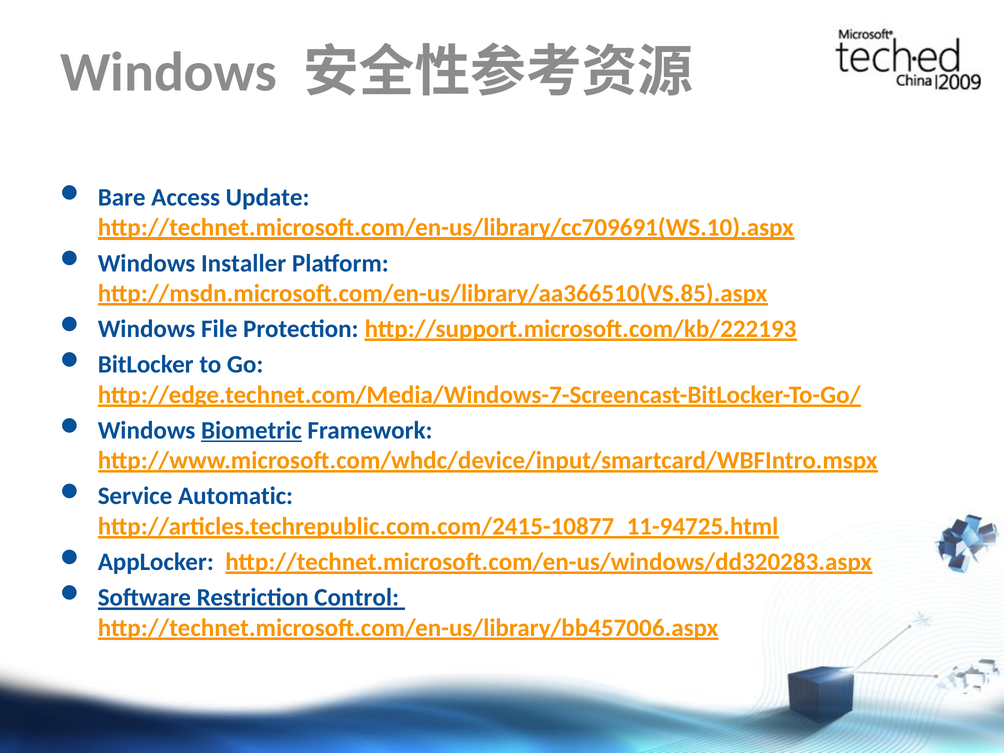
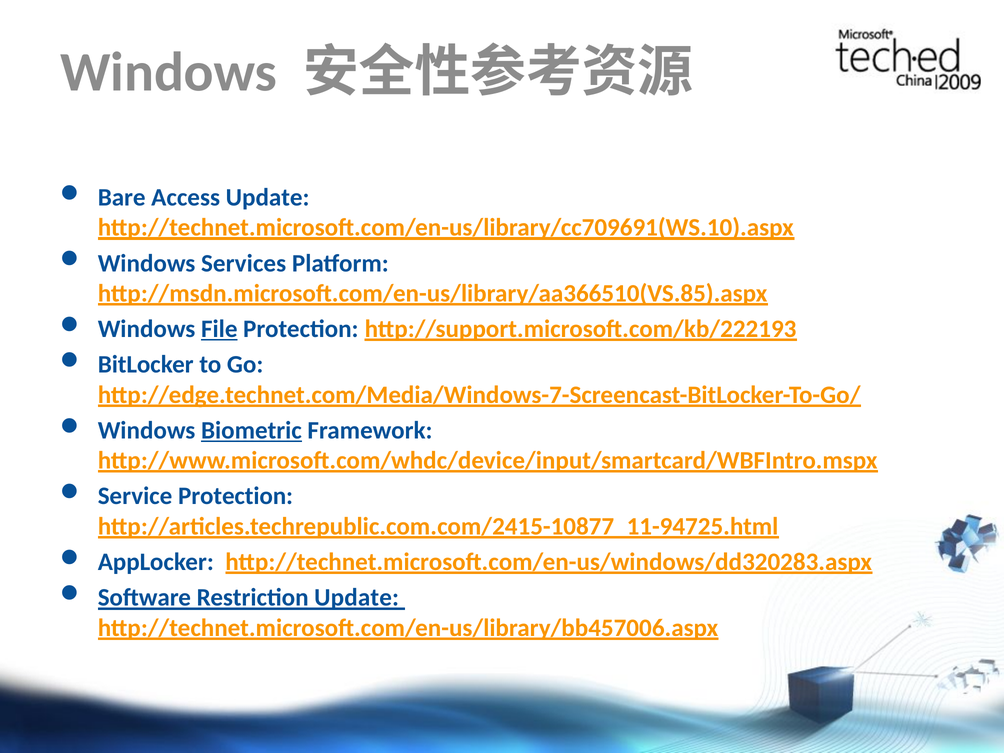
Installer: Installer -> Services
File underline: none -> present
Service Automatic: Automatic -> Protection
Restriction Control: Control -> Update
